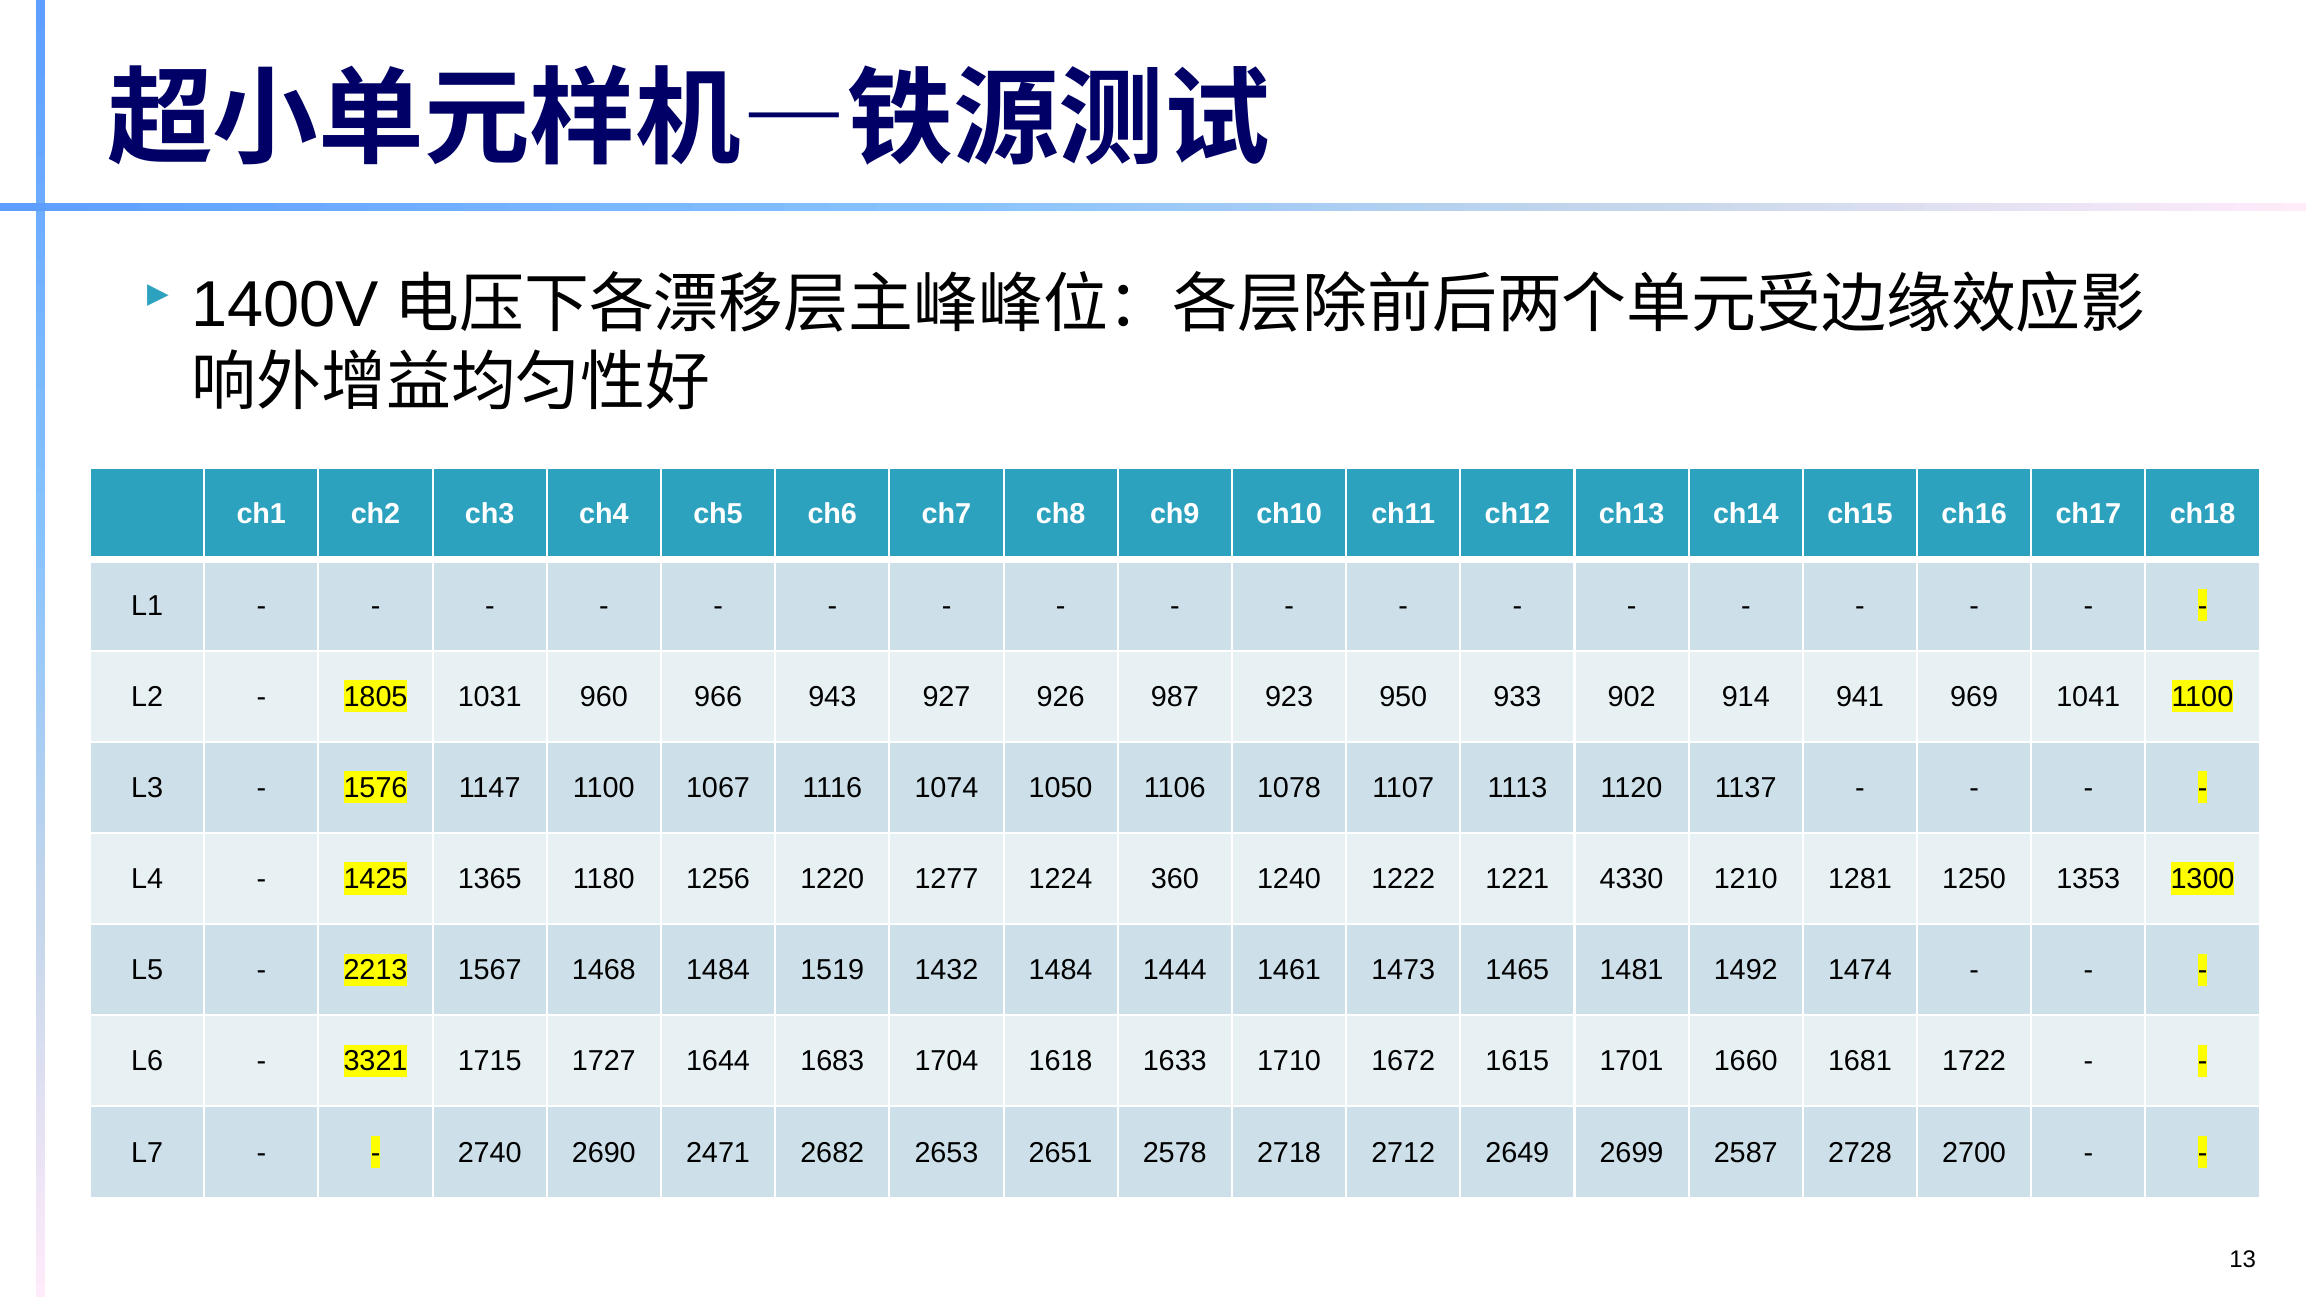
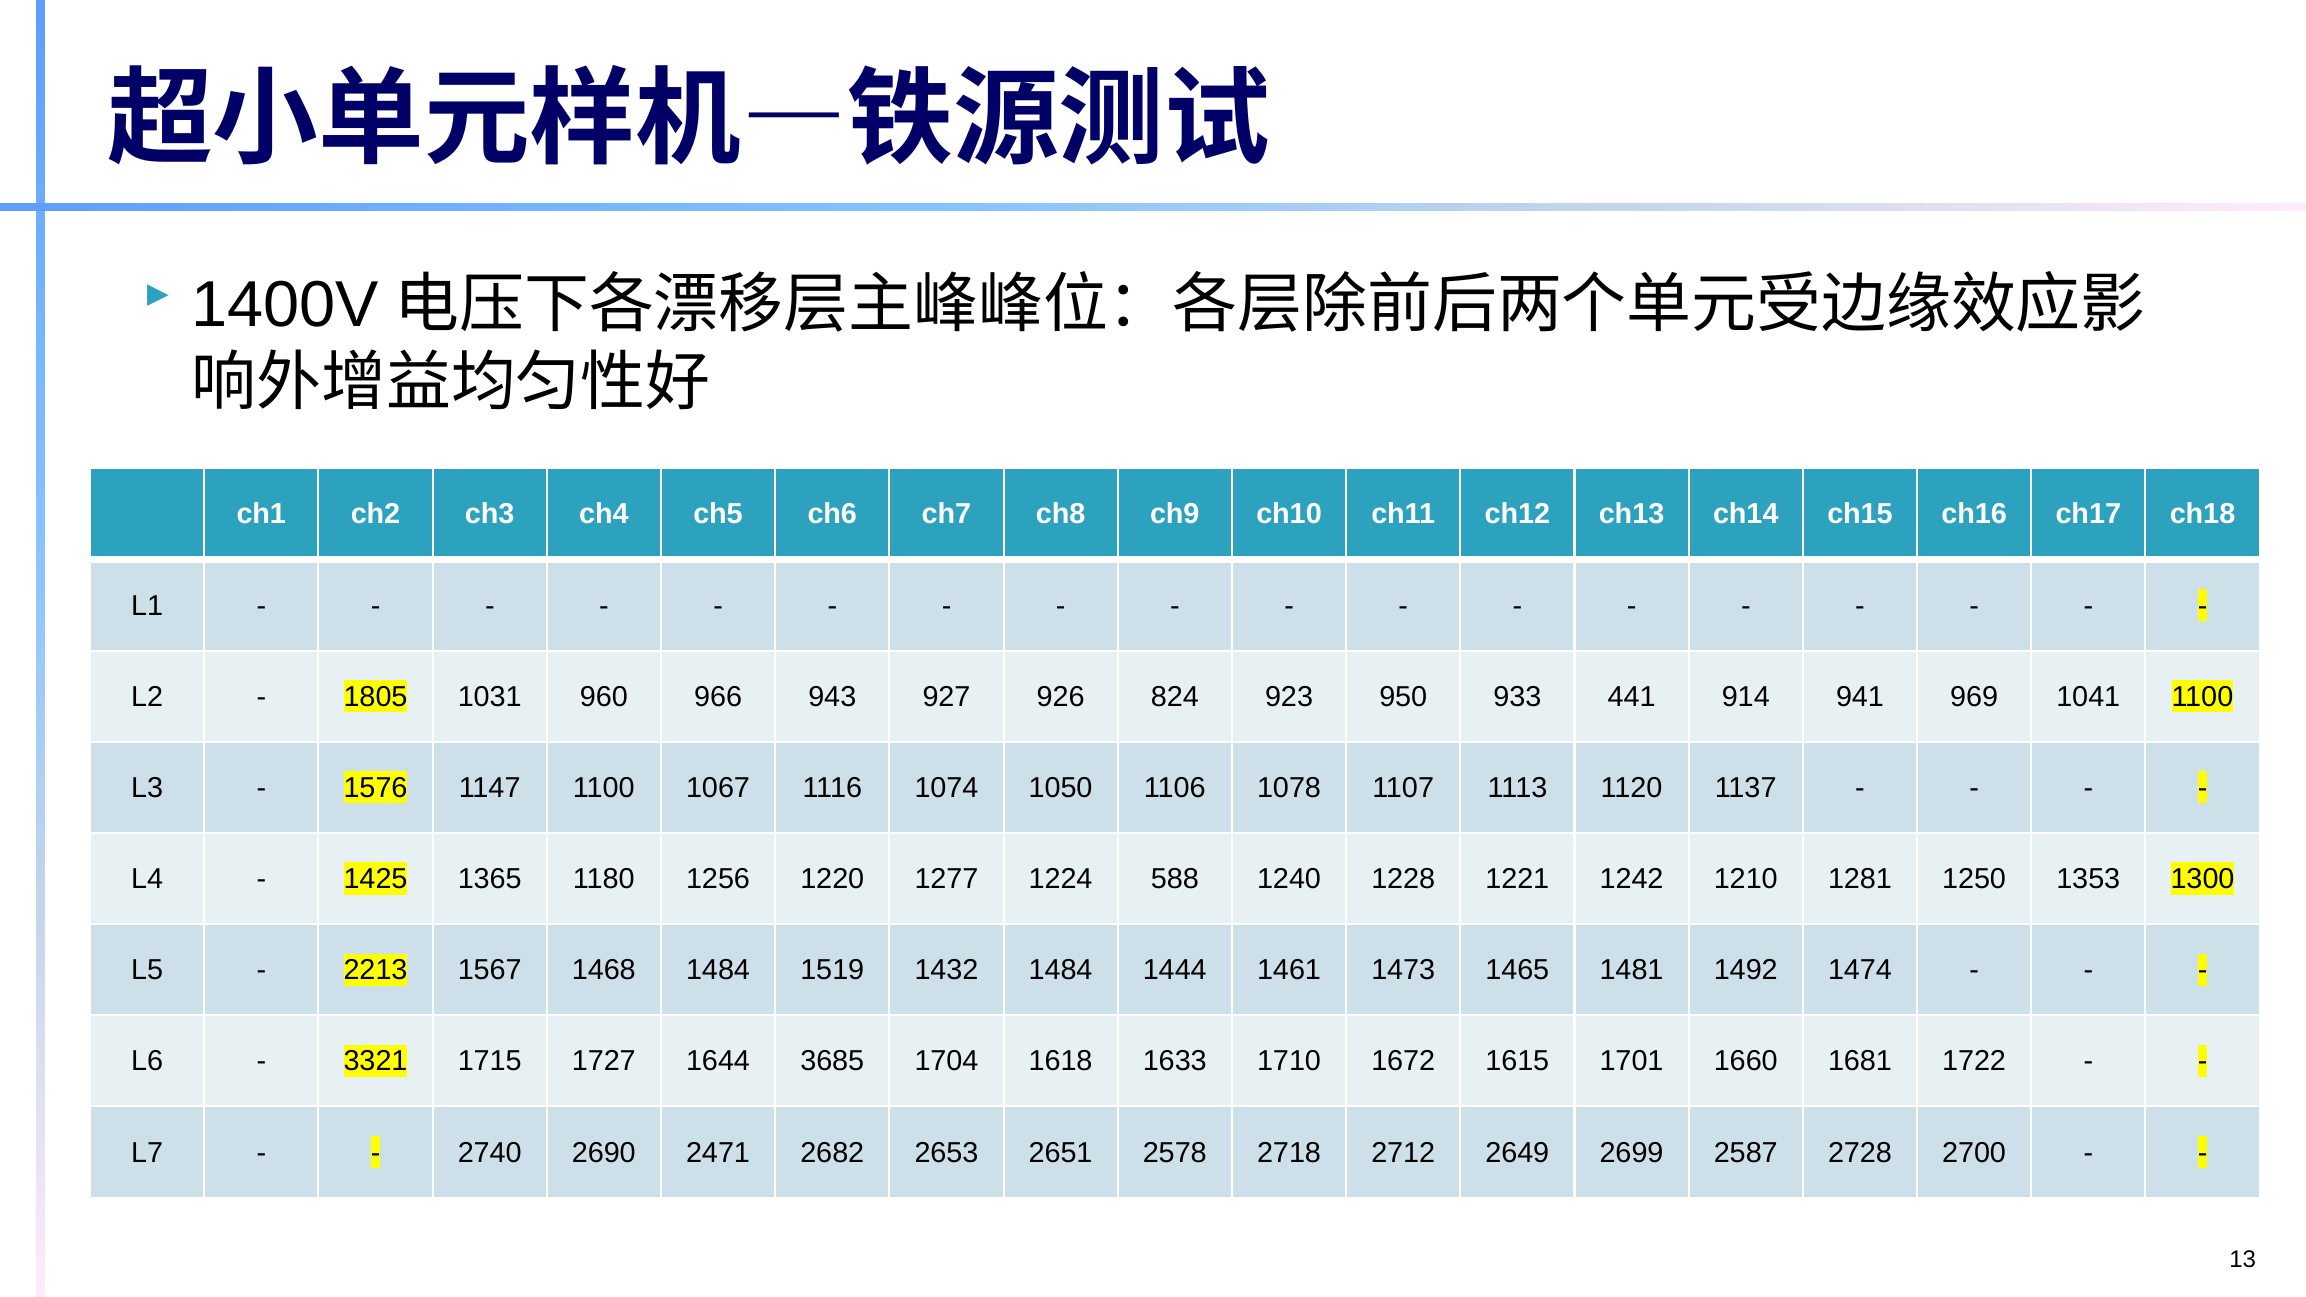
987: 987 -> 824
902: 902 -> 441
360: 360 -> 588
1222: 1222 -> 1228
4330: 4330 -> 1242
1683: 1683 -> 3685
